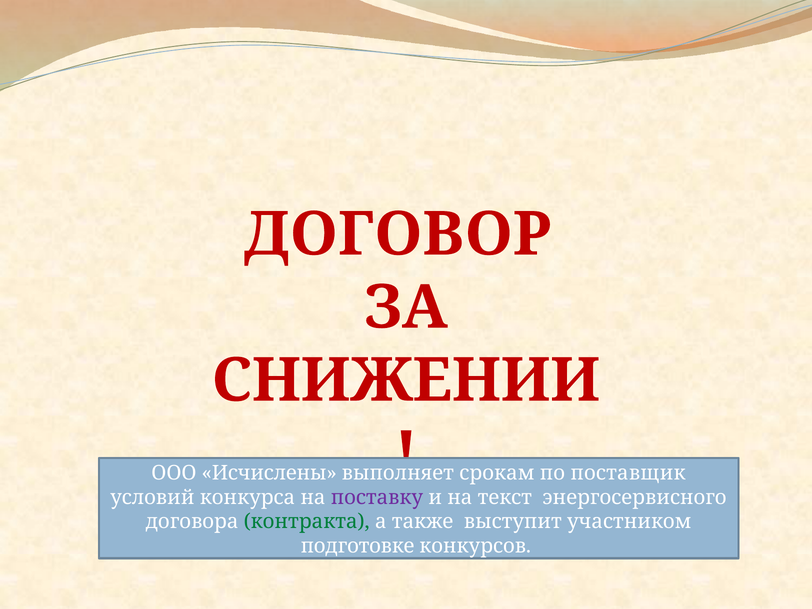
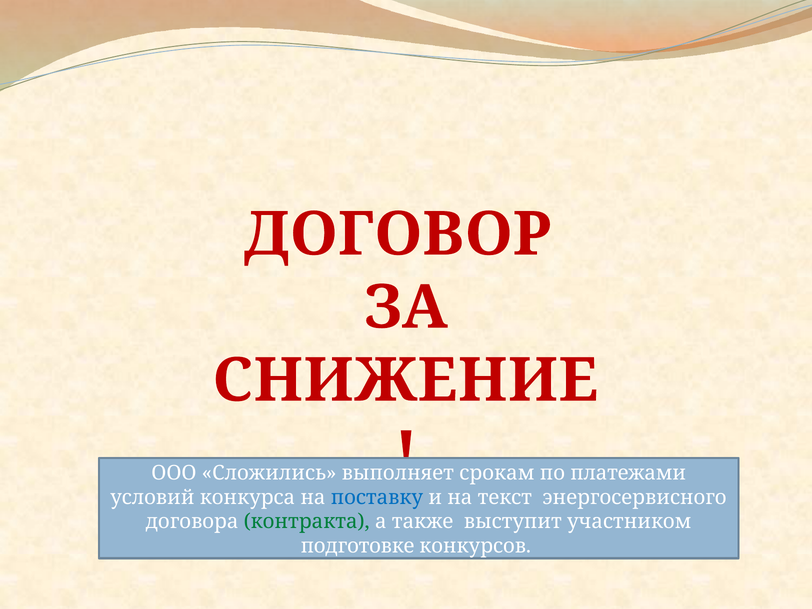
СНИЖЕНИИ: СНИЖЕНИИ -> СНИЖЕНИЕ
Исчислены: Исчислены -> Сложились
поставщик: поставщик -> платежами
поставку colour: purple -> blue
